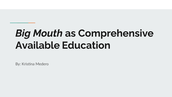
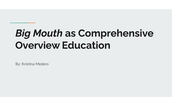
Available: Available -> Overview
